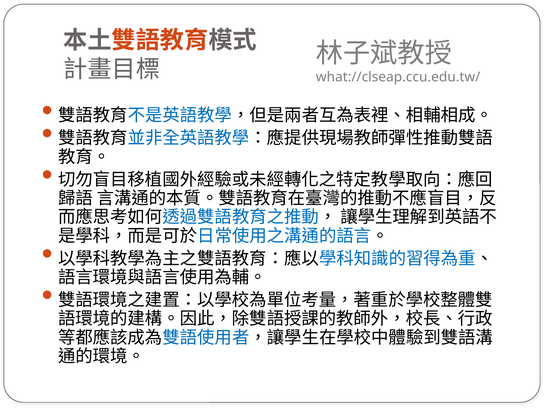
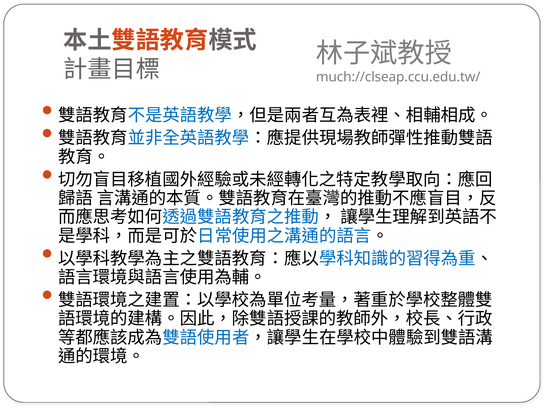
what://clseap.ccu.edu.tw/: what://clseap.ccu.edu.tw/ -> much://clseap.ccu.edu.tw/
